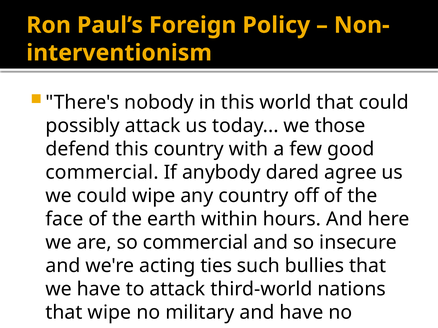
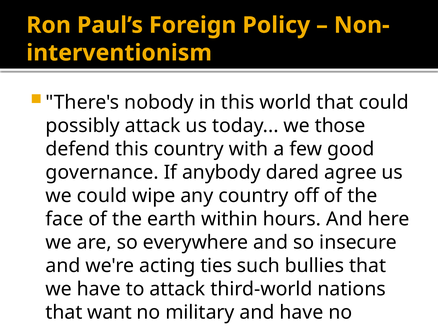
commercial at (102, 173): commercial -> governance
so commercial: commercial -> everywhere
that wipe: wipe -> want
